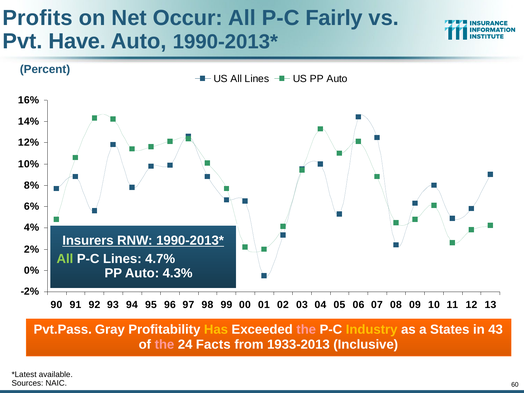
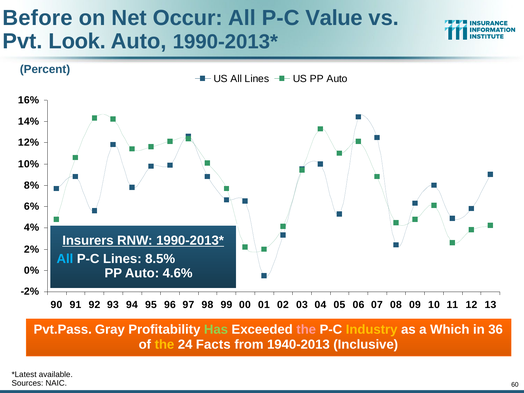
Profits: Profits -> Before
Fairly: Fairly -> Value
Have: Have -> Look
All at (65, 259) colour: light green -> light blue
4.7%: 4.7% -> 8.5%
4.3%: 4.3% -> 4.6%
Has colour: yellow -> light green
States: States -> Which
43: 43 -> 36
the at (164, 345) colour: pink -> yellow
1933-2013: 1933-2013 -> 1940-2013
